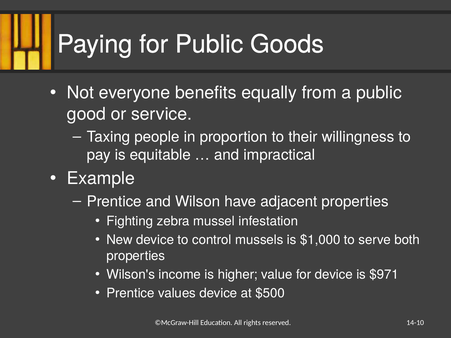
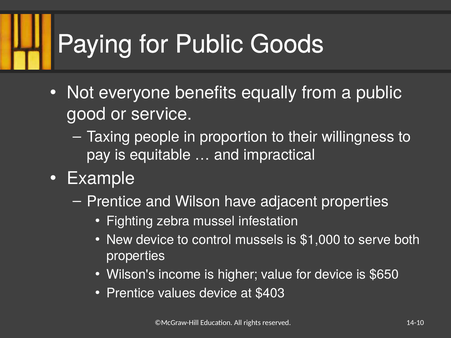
$971: $971 -> $650
$500: $500 -> $403
